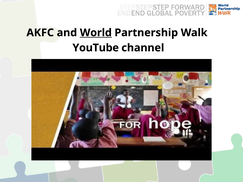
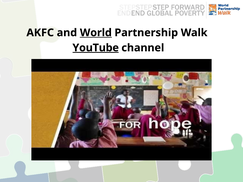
YouTube underline: none -> present
